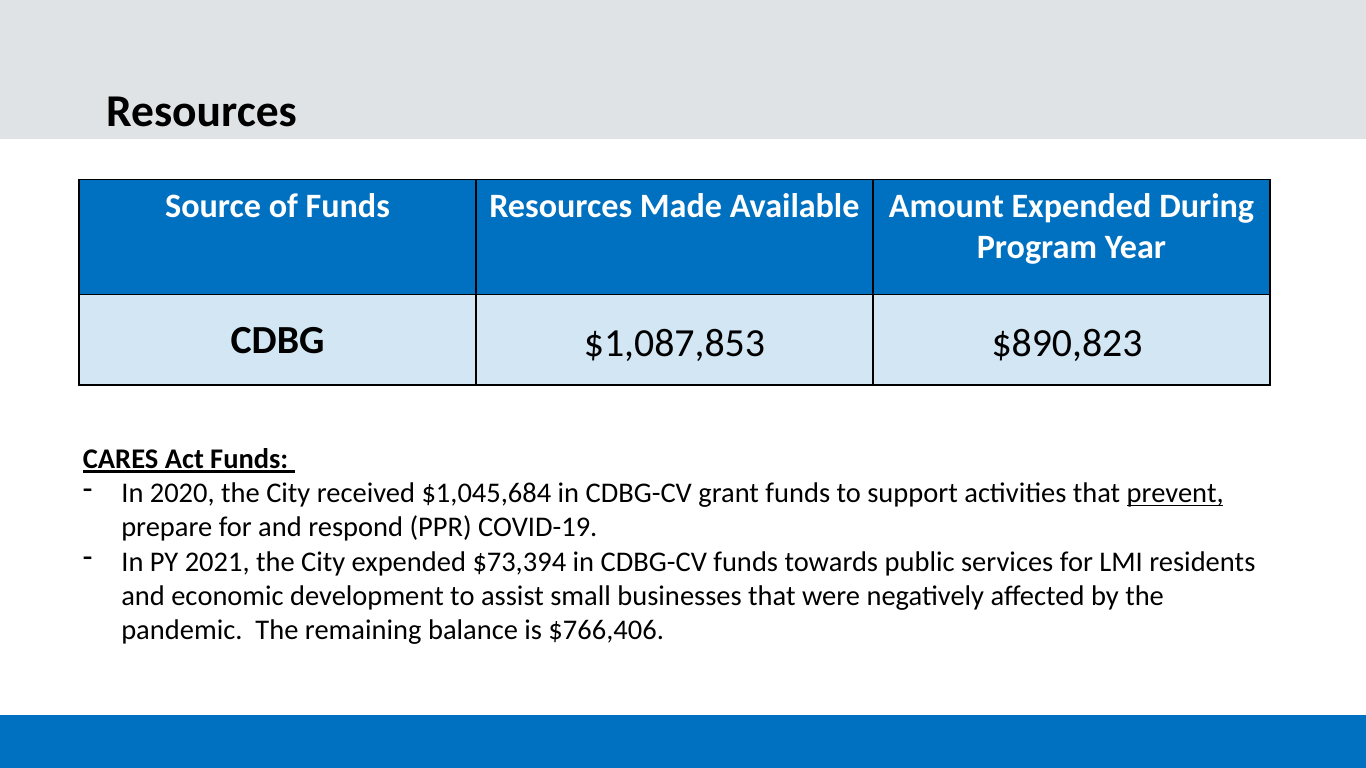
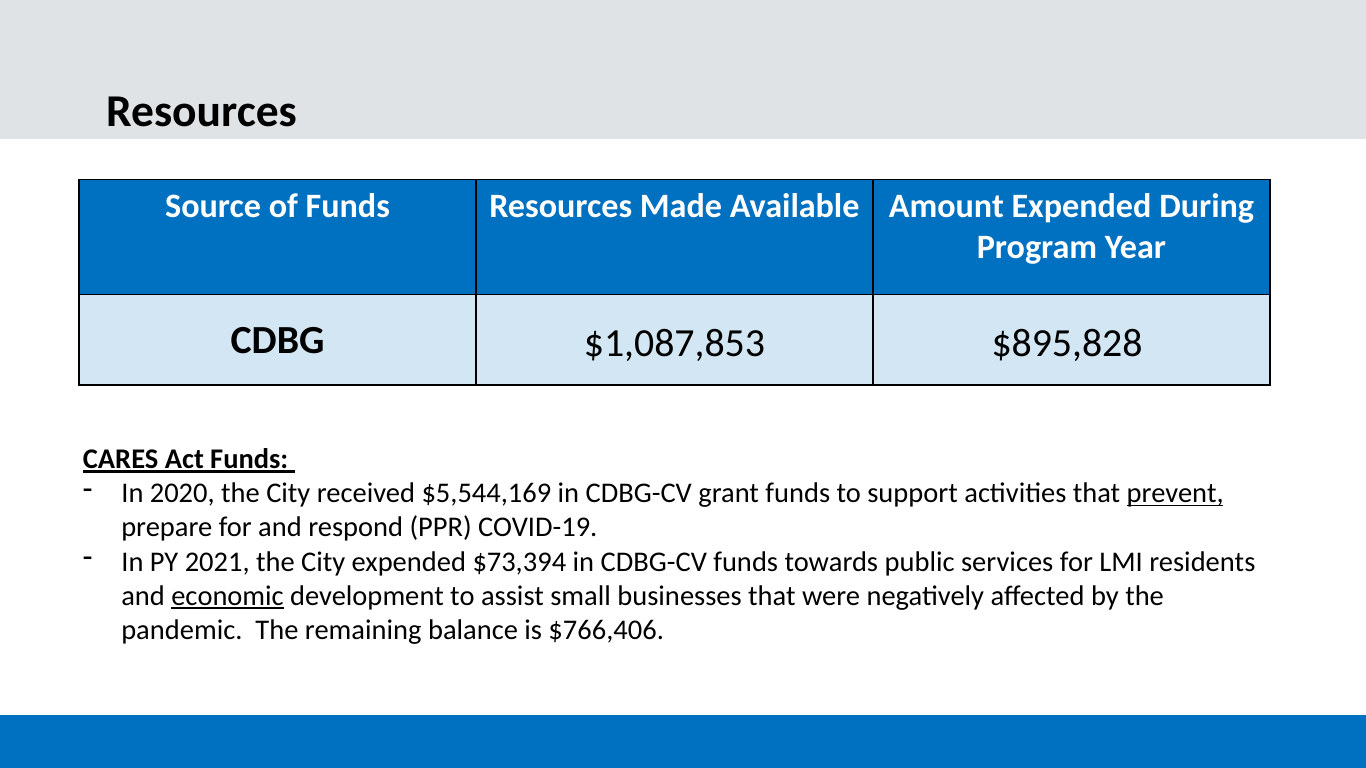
$890,823: $890,823 -> $895,828
$1,045,684: $1,045,684 -> $5,544,169
economic underline: none -> present
